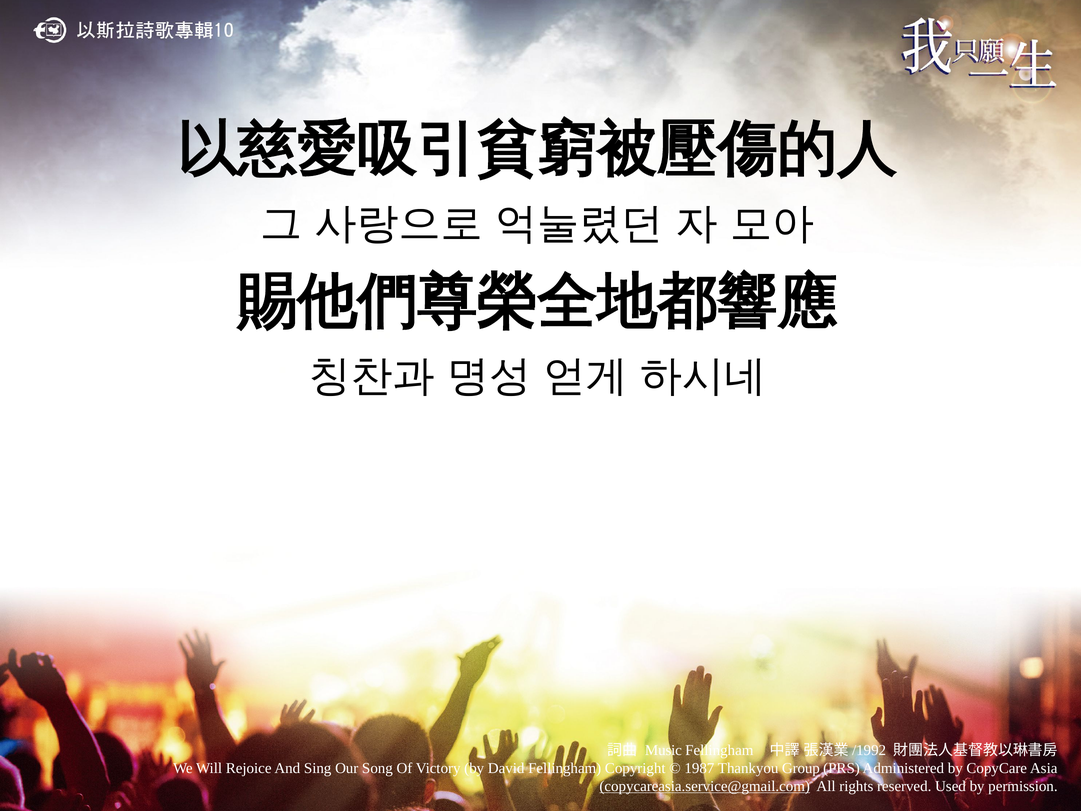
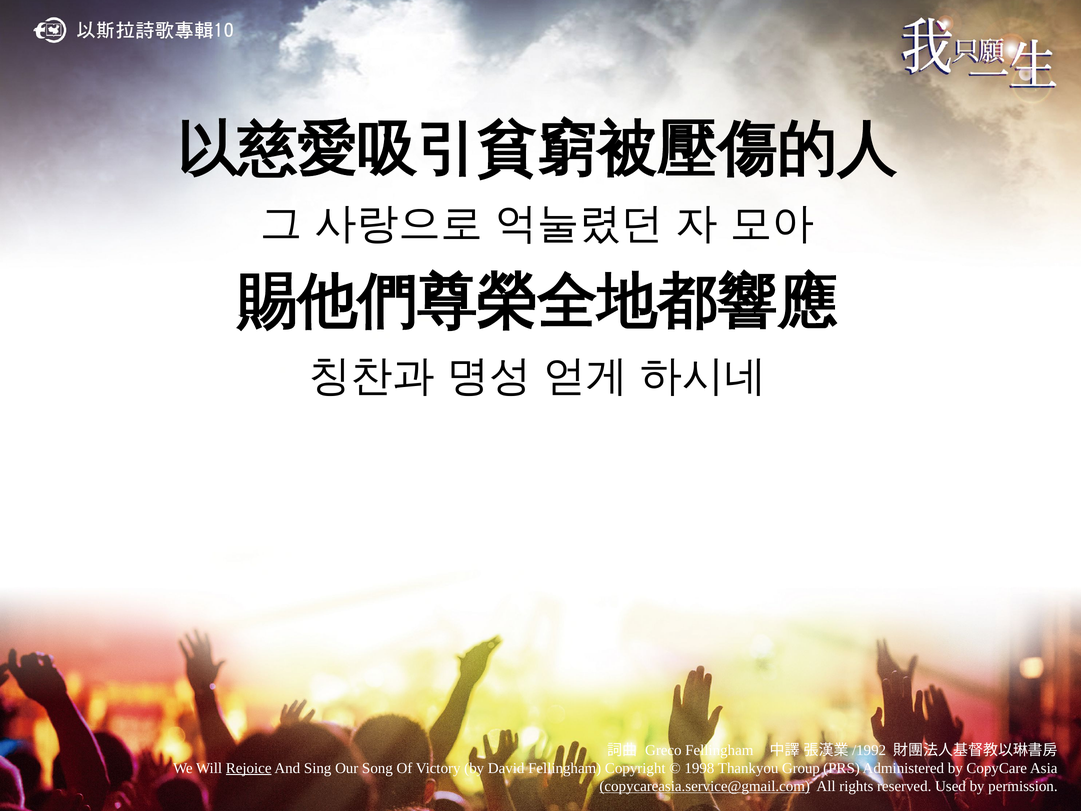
Music: Music -> Greco
Rejoice underline: none -> present
1987: 1987 -> 1998
